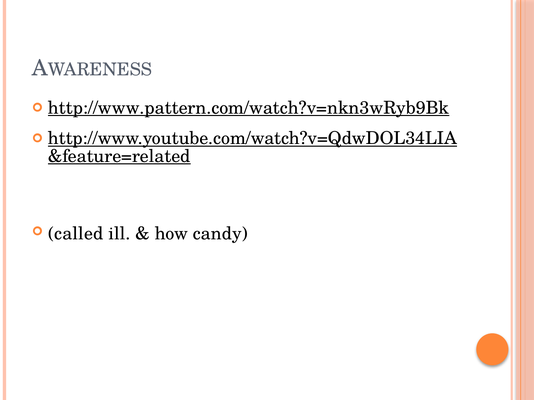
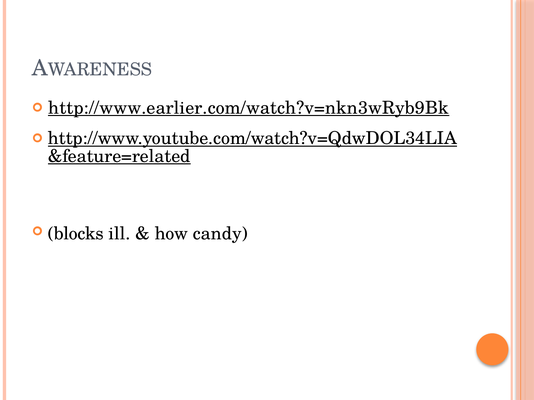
http://www.pattern.com/watch?v=nkn3wRyb9Bk: http://www.pattern.com/watch?v=nkn3wRyb9Bk -> http://www.earlier.com/watch?v=nkn3wRyb9Bk
called: called -> blocks
